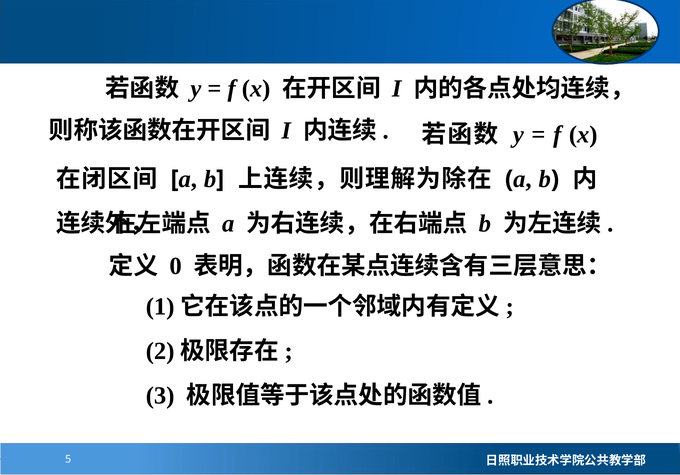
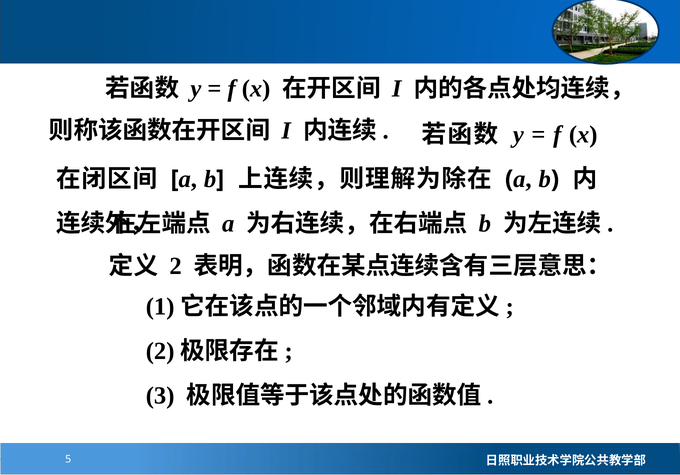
0 at (176, 266): 0 -> 2
